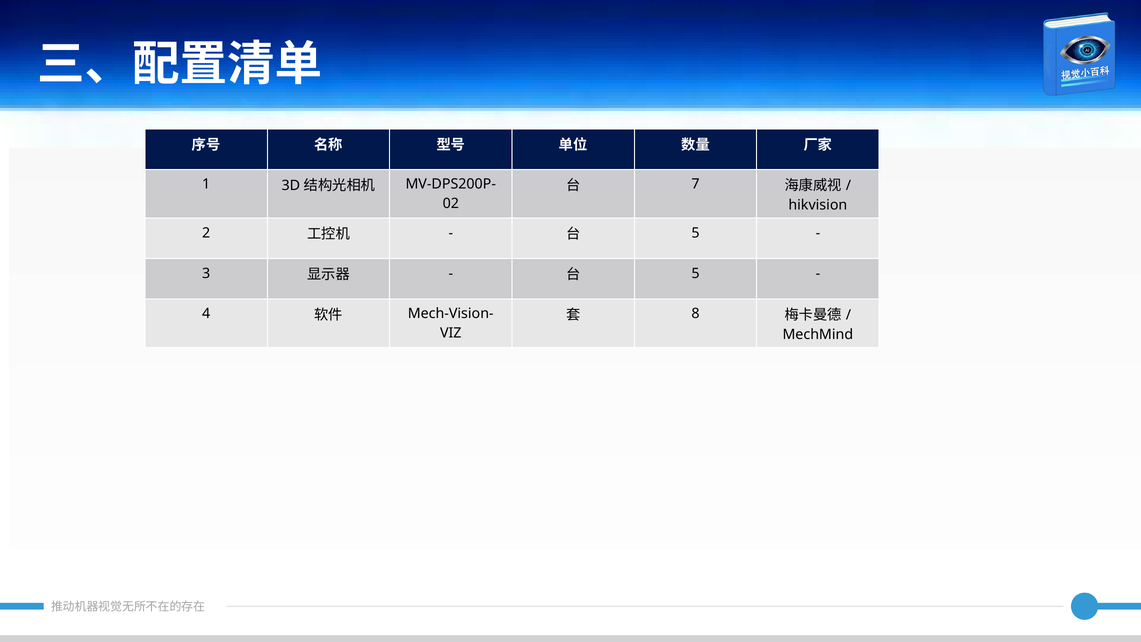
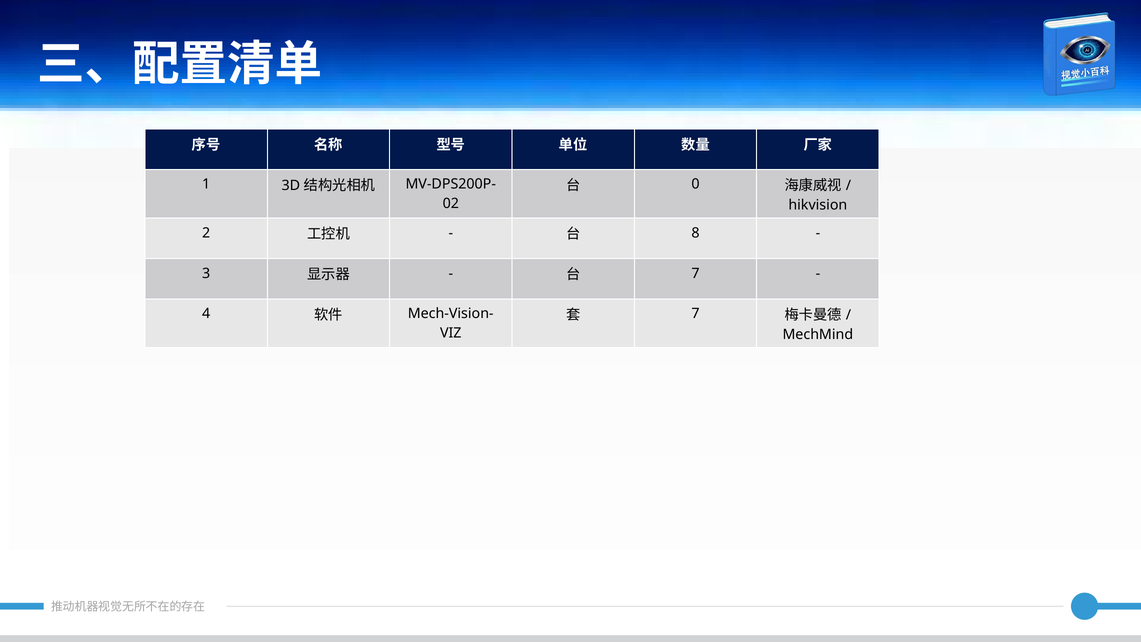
7: 7 -> 0
5 at (696, 233): 5 -> 8
5 at (696, 273): 5 -> 7
8 at (696, 314): 8 -> 7
